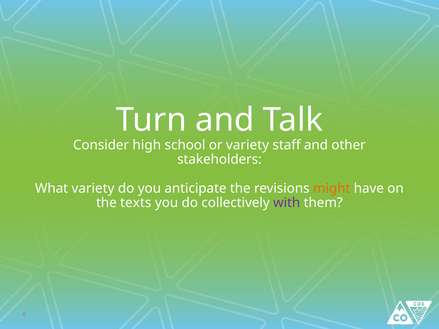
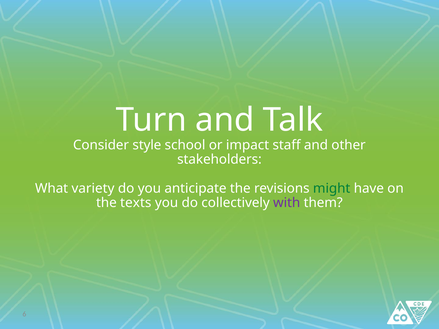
high: high -> style
or variety: variety -> impact
might colour: orange -> green
